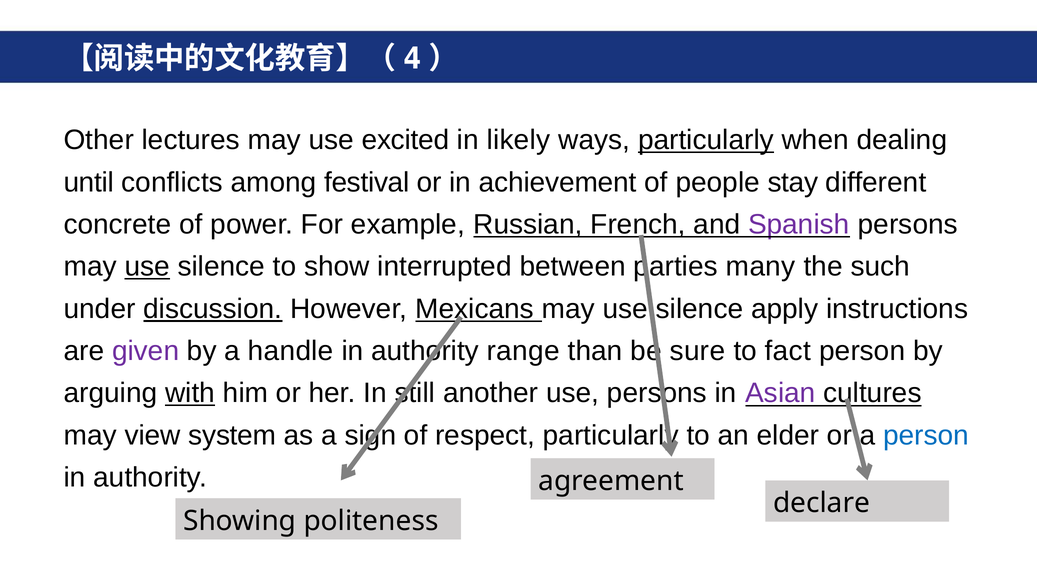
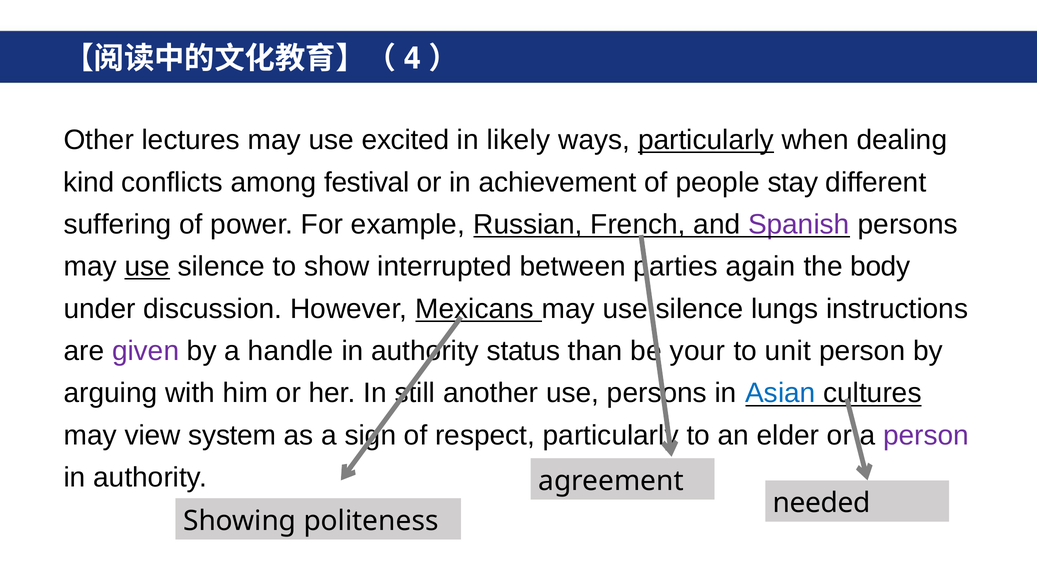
until: until -> kind
concrete: concrete -> suffering
many: many -> again
such: such -> body
discussion underline: present -> none
apply: apply -> lungs
range: range -> status
sure: sure -> your
fact: fact -> unit
with underline: present -> none
Asian colour: purple -> blue
person at (926, 436) colour: blue -> purple
declare: declare -> needed
